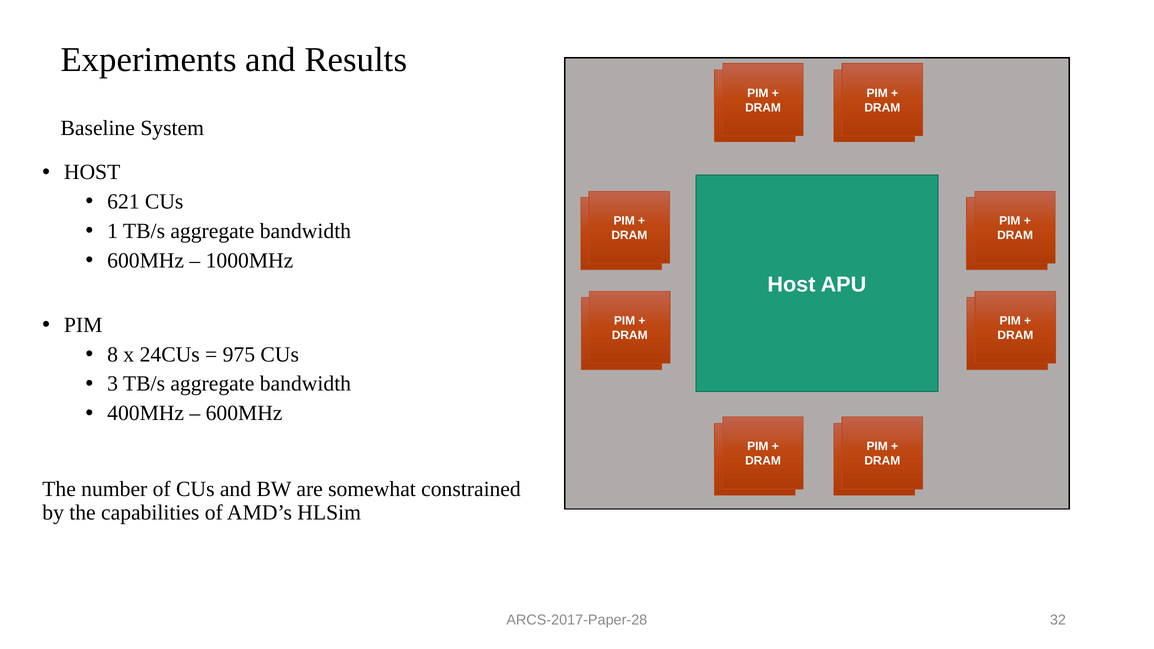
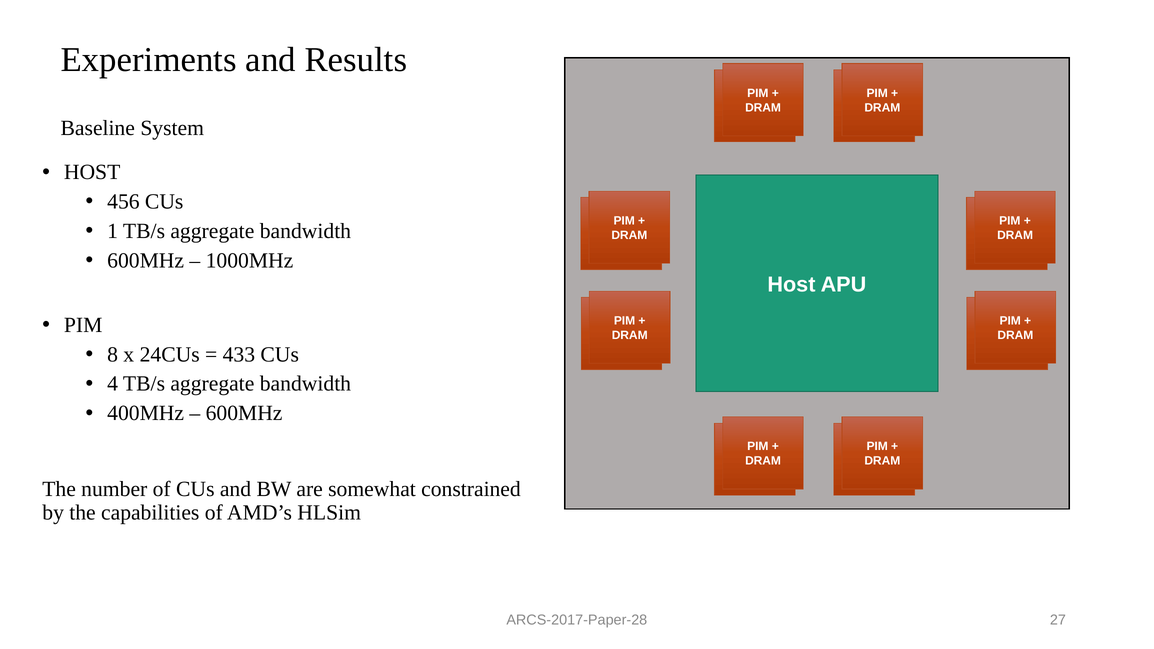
621: 621 -> 456
975: 975 -> 433
3: 3 -> 4
32: 32 -> 27
